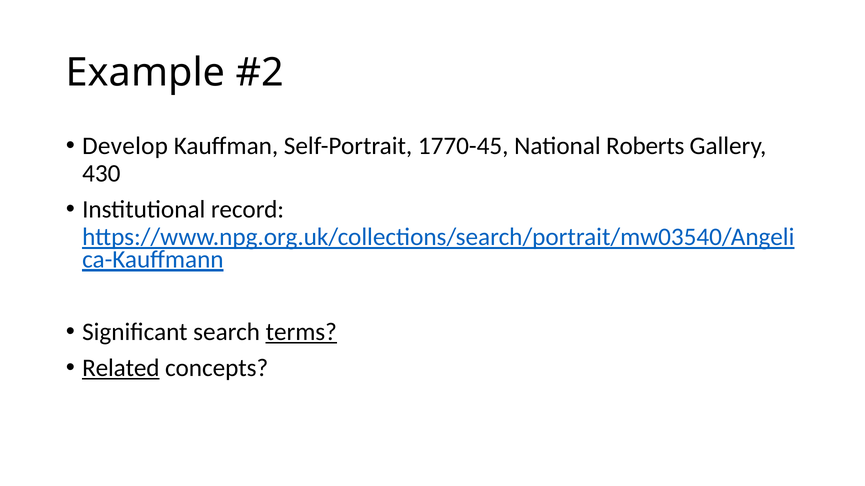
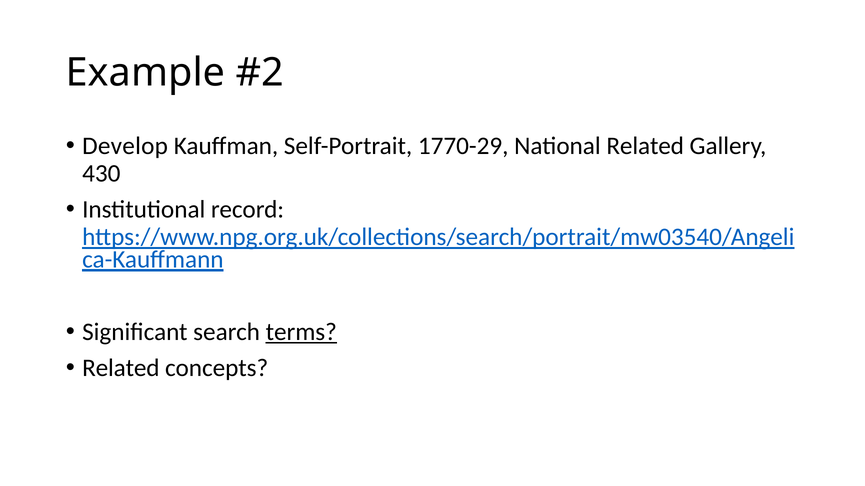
1770-45: 1770-45 -> 1770-29
National Roberts: Roberts -> Related
Related at (121, 369) underline: present -> none
